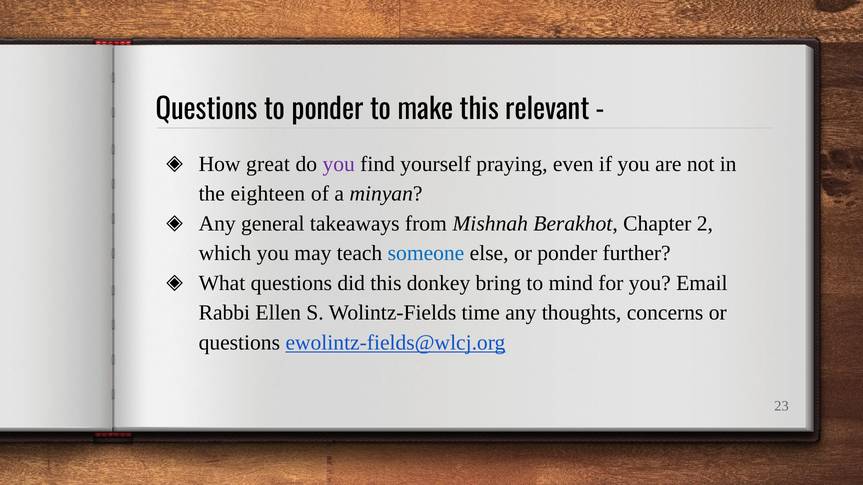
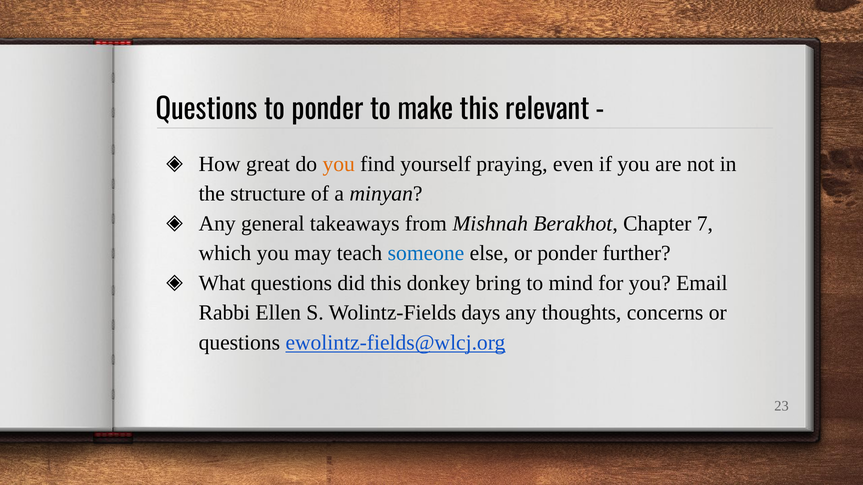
you at (339, 164) colour: purple -> orange
eighteen: eighteen -> structure
2: 2 -> 7
time: time -> days
